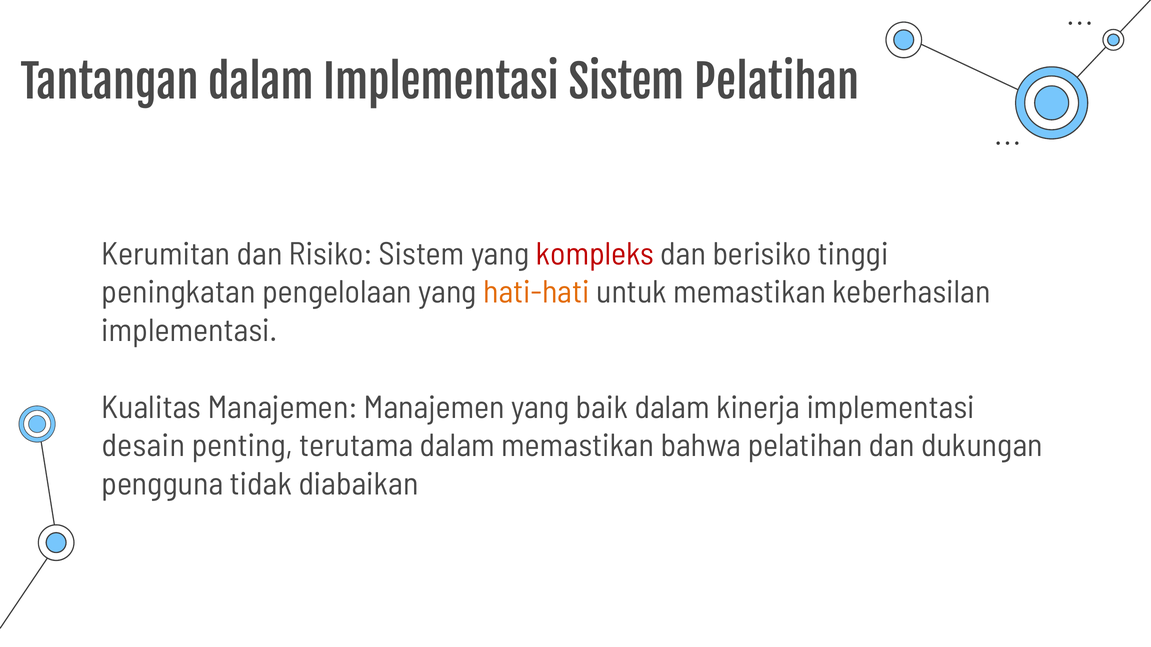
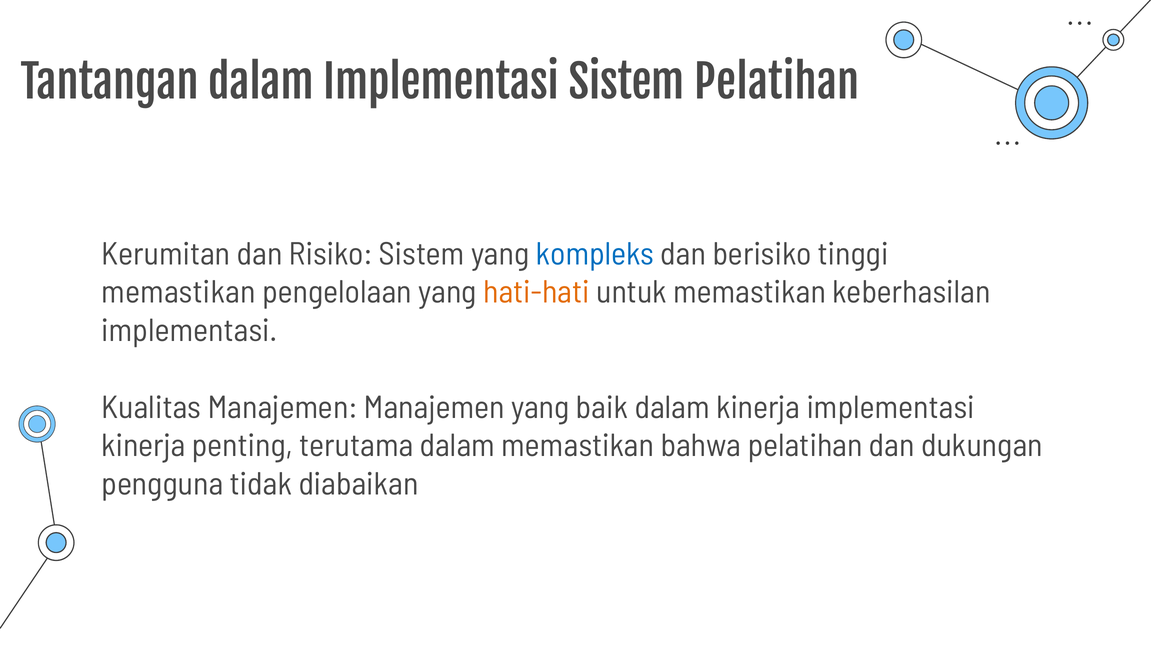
kompleks colour: red -> blue
peningkatan at (179, 293): peningkatan -> memastikan
desain at (143, 446): desain -> kinerja
